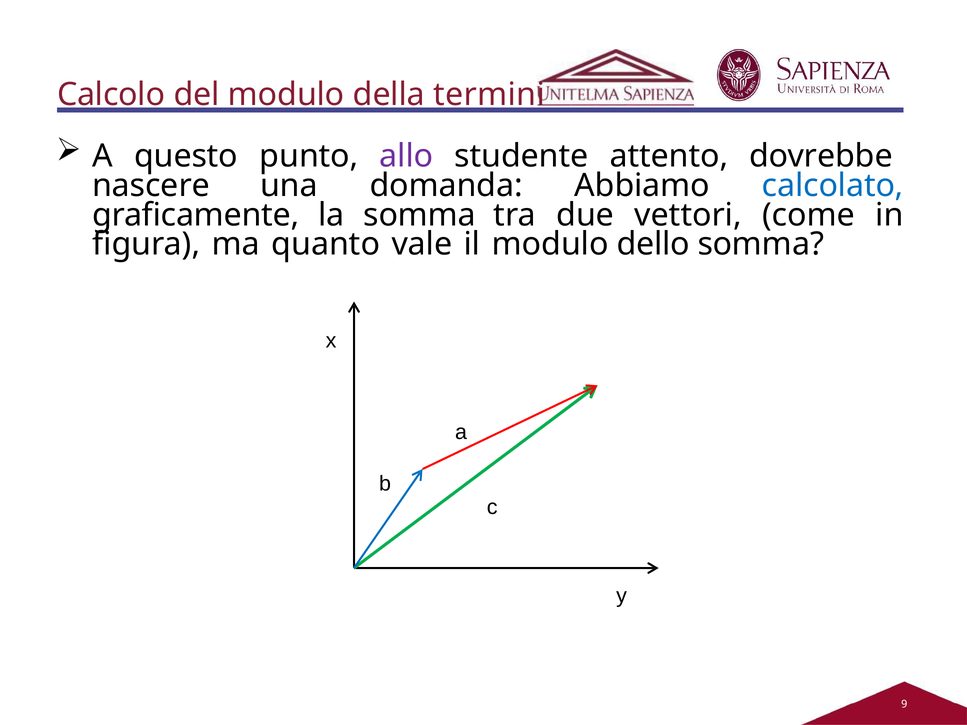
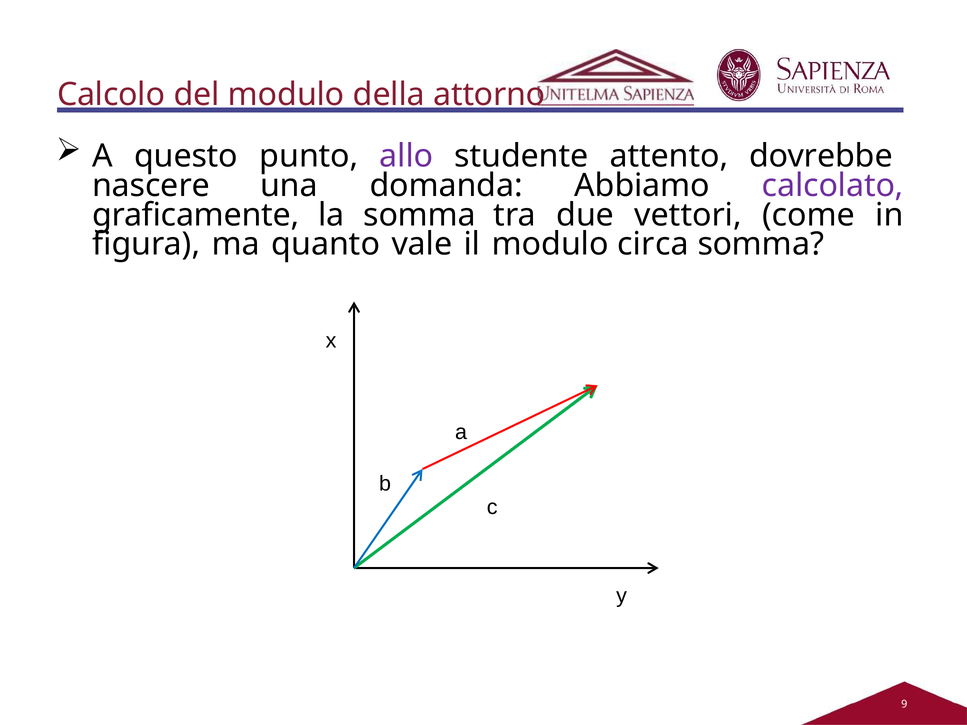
termini: termini -> attorno
calcolato colour: blue -> purple
dello: dello -> circa
